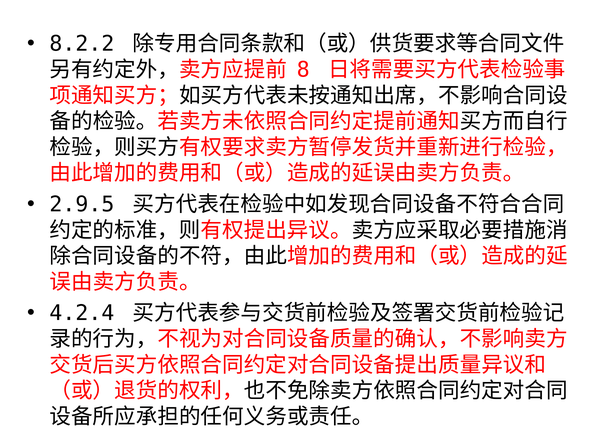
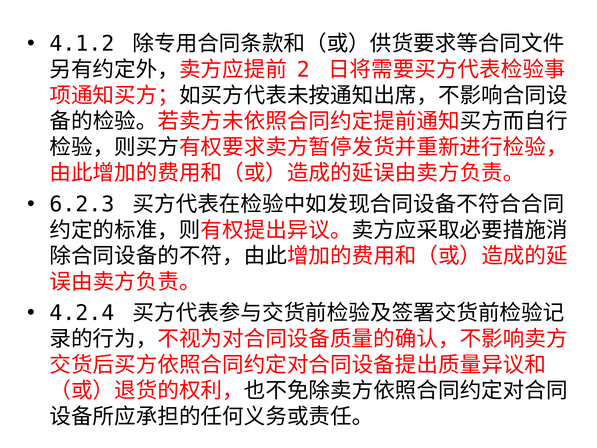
8.2.2: 8.2.2 -> 4.1.2
8: 8 -> 2
2.9.5: 2.9.5 -> 6.2.3
